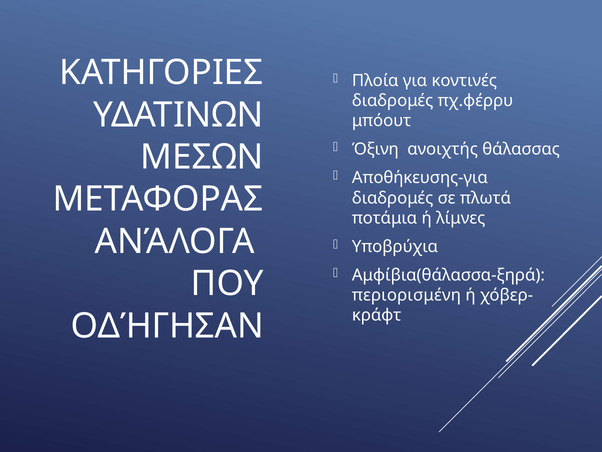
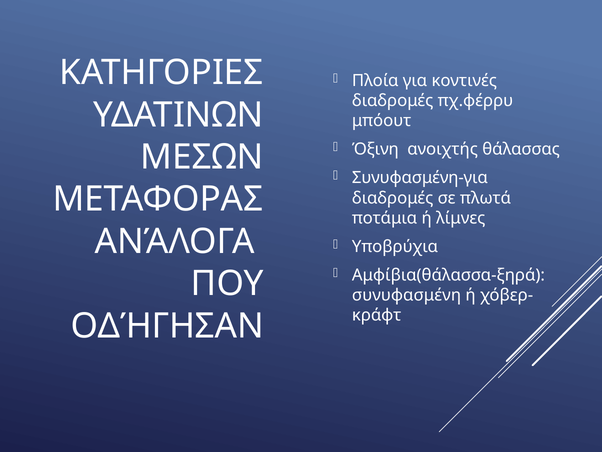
Αποθήκευσης-για: Αποθήκευσης-για -> Συνυφασμένη-για
περιορισμένη: περιορισμένη -> συνυφασμένη
